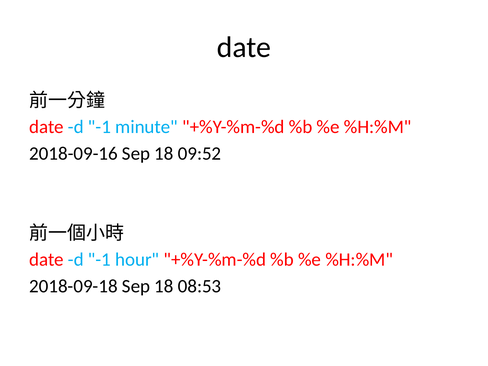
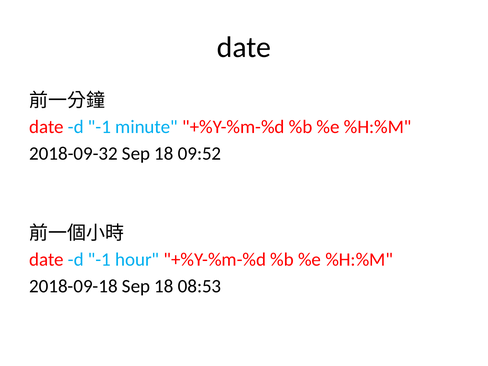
2018-09-16: 2018-09-16 -> 2018-09-32
